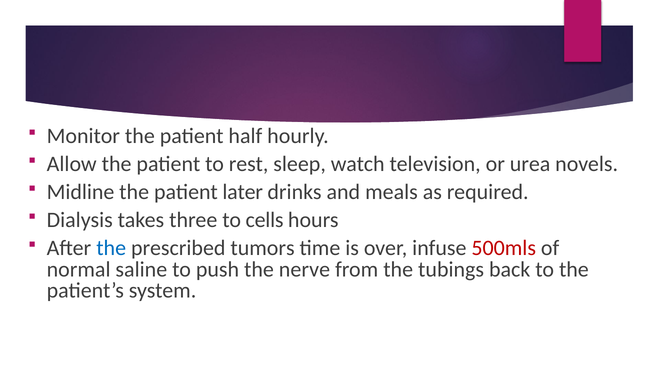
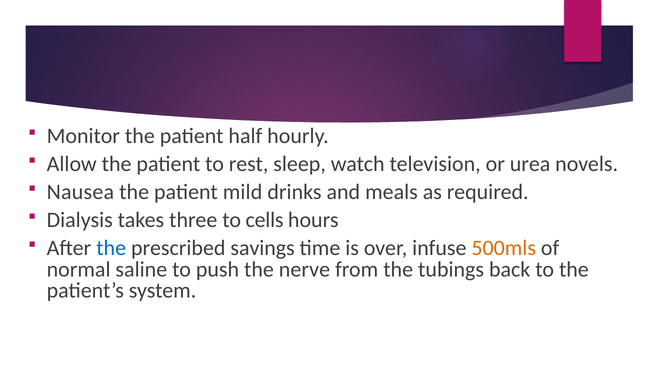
Midline: Midline -> Nausea
later: later -> mild
tumors: tumors -> savings
500mls colour: red -> orange
